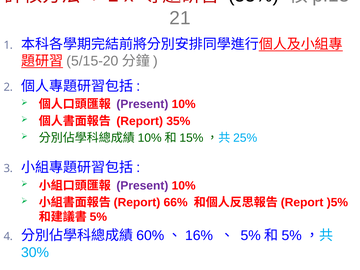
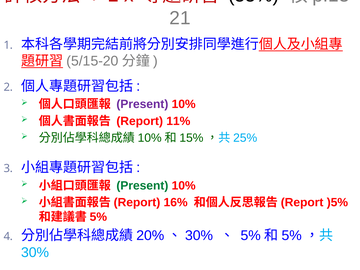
35%: 35% -> 11%
Present at (142, 186) colour: purple -> green
66%: 66% -> 16%
60%: 60% -> 20%
16% at (199, 236): 16% -> 30%
